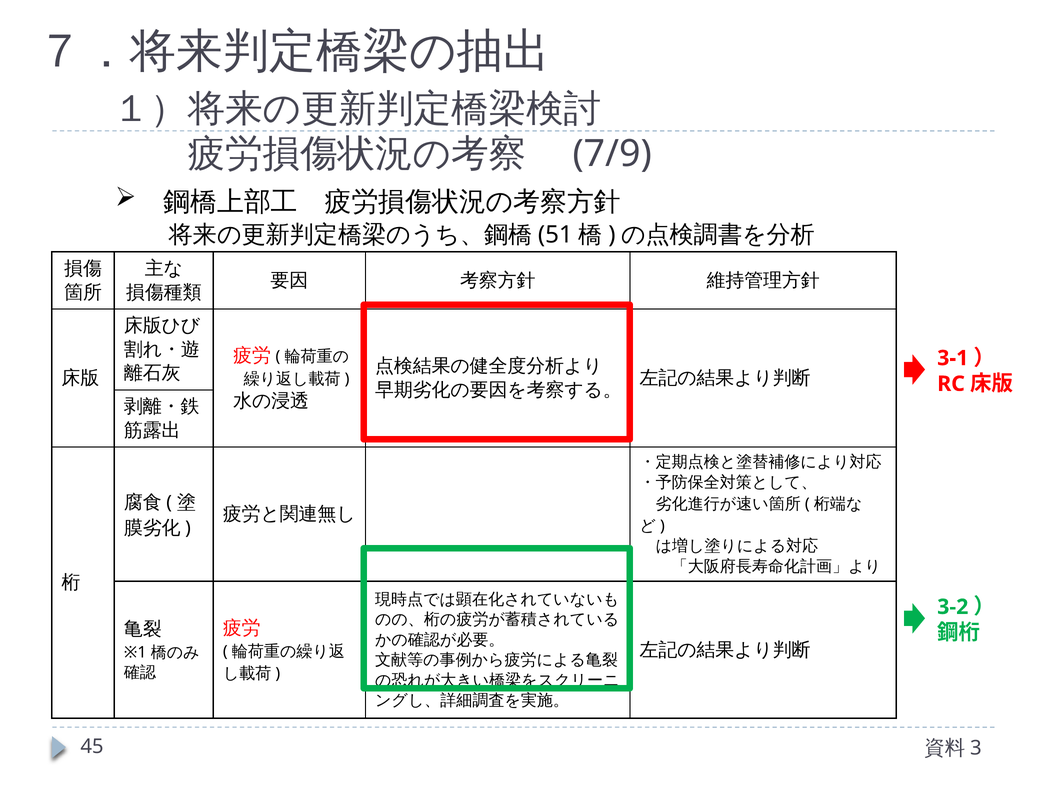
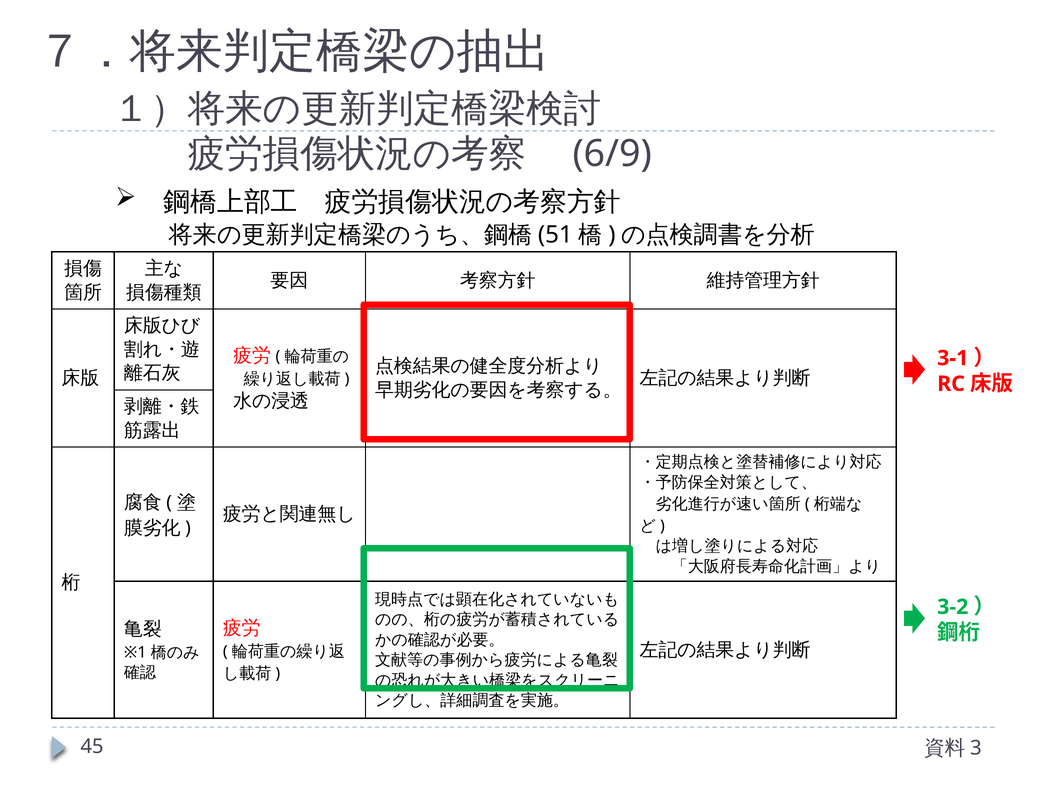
7/9: 7/9 -> 6/9
